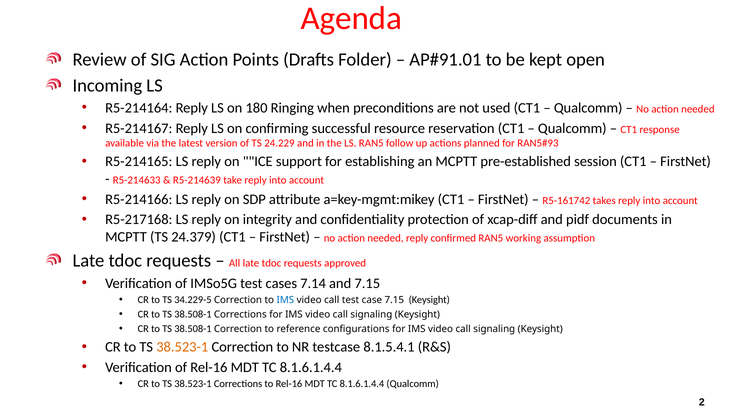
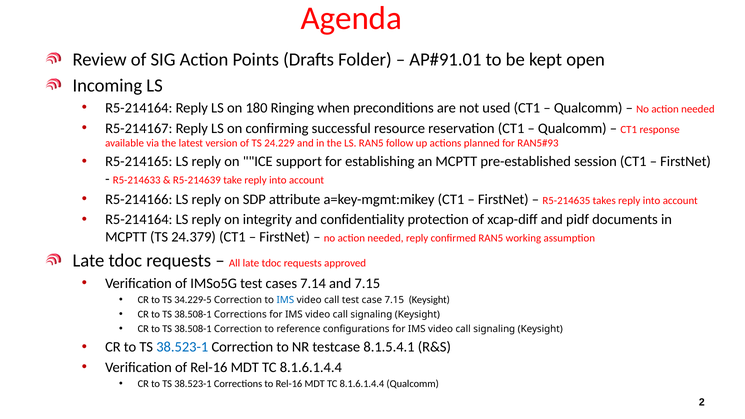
R5-161742: R5-161742 -> R5-214635
R5-217168 at (139, 220): R5-217168 -> R5-214164
38.523-1 at (182, 347) colour: orange -> blue
